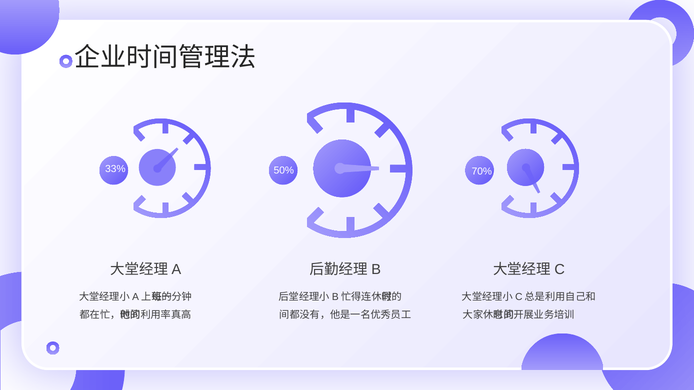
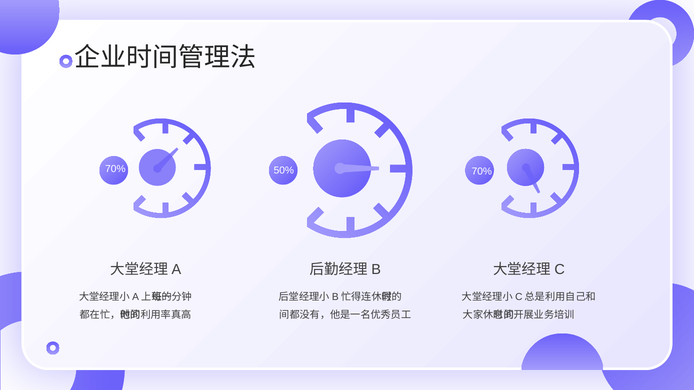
33% at (115, 169): 33% -> 70%
